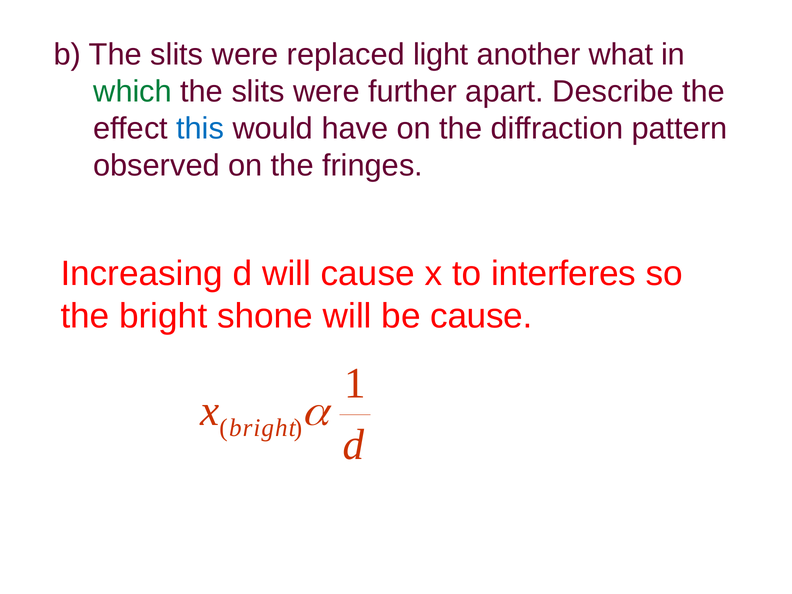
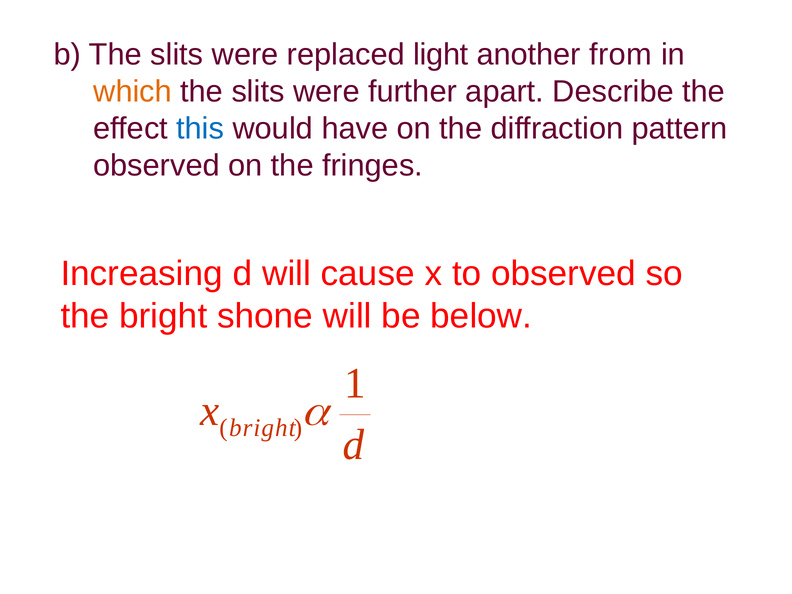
what: what -> from
which colour: green -> orange
to interferes: interferes -> observed
be cause: cause -> below
